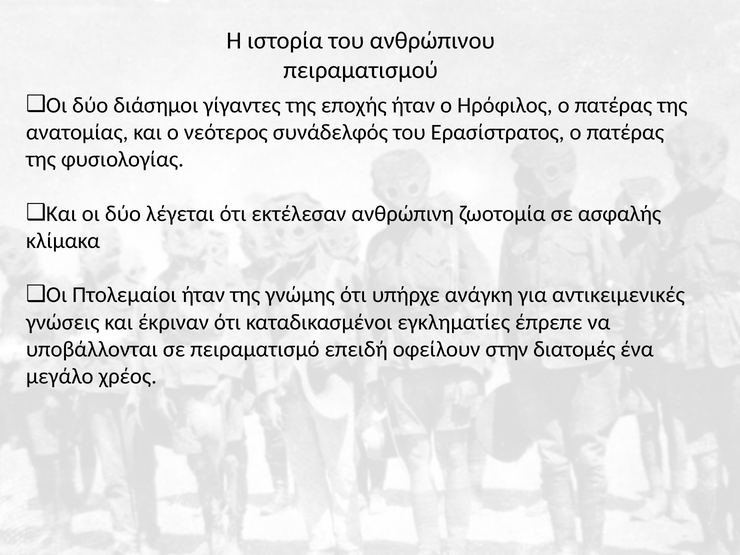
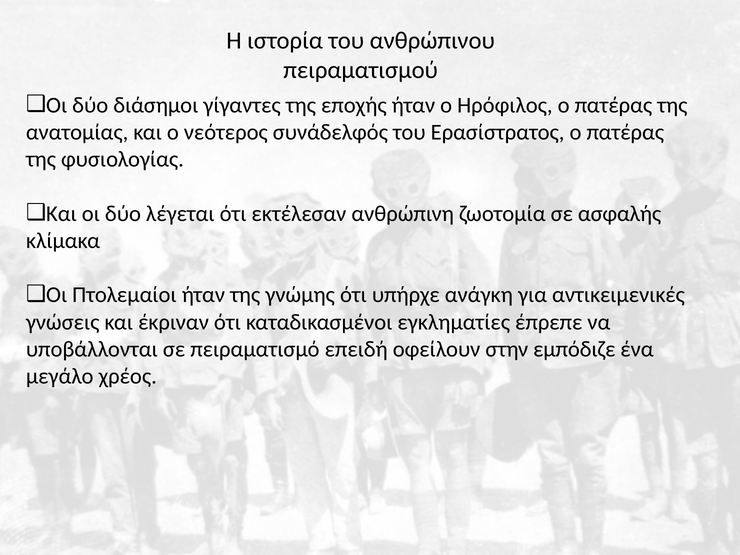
διατομές: διατομές -> εμπόδιζε
